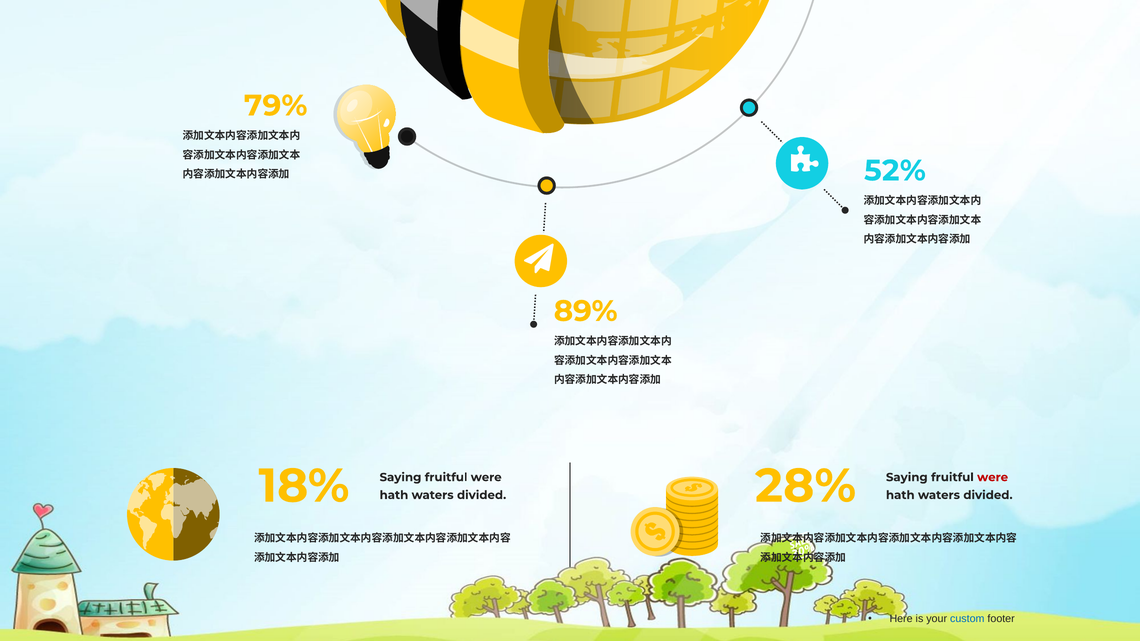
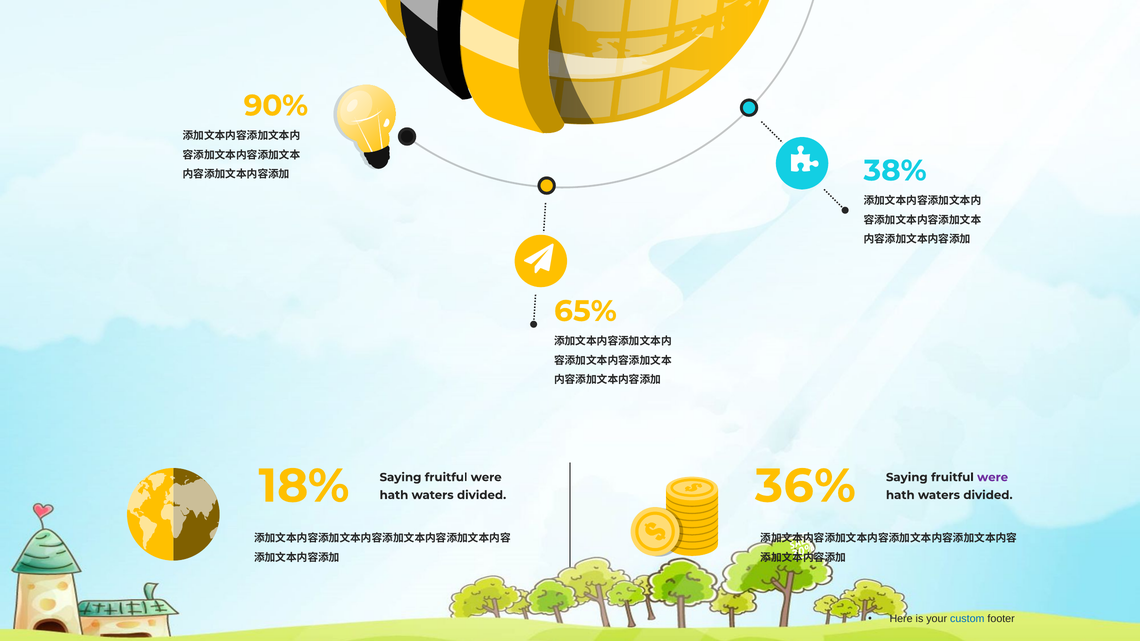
79%: 79% -> 90%
52%: 52% -> 38%
89%: 89% -> 65%
were at (993, 477) colour: red -> purple
28%: 28% -> 36%
